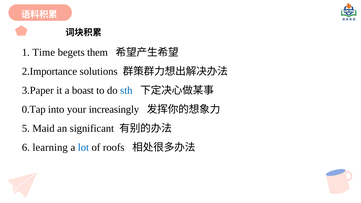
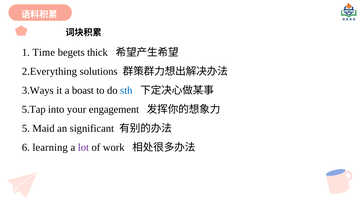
them: them -> thick
2.Importance: 2.Importance -> 2.Everything
3.Paper: 3.Paper -> 3.Ways
0.Tap: 0.Tap -> 5.Tap
increasingly: increasingly -> engagement
lot colour: blue -> purple
roofs: roofs -> work
